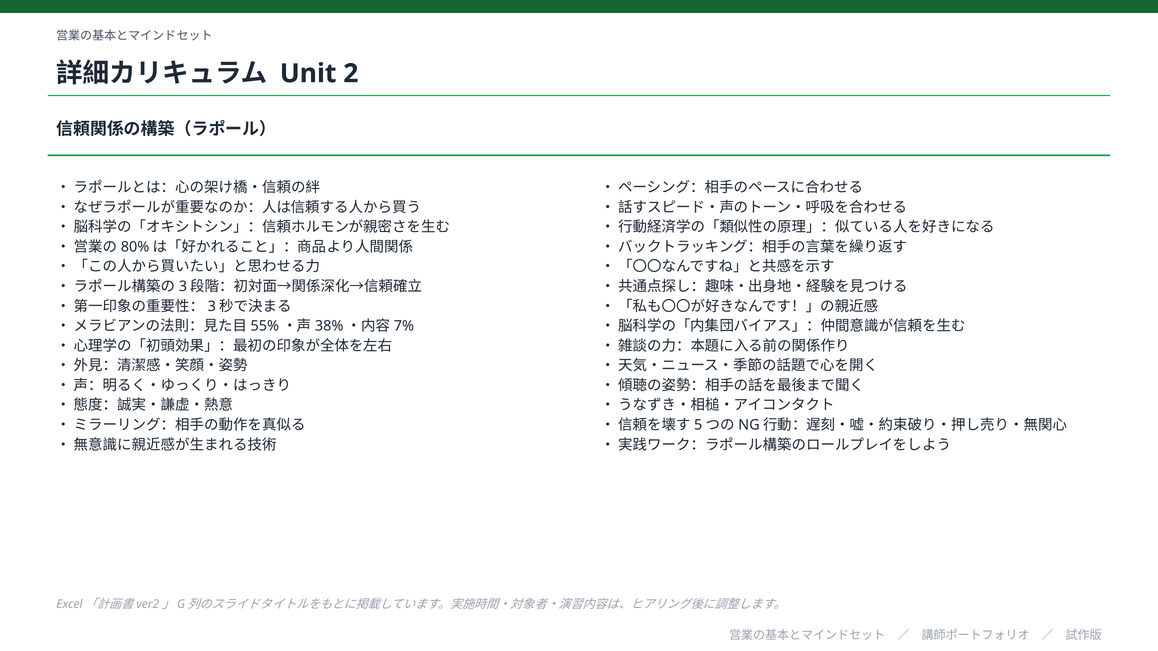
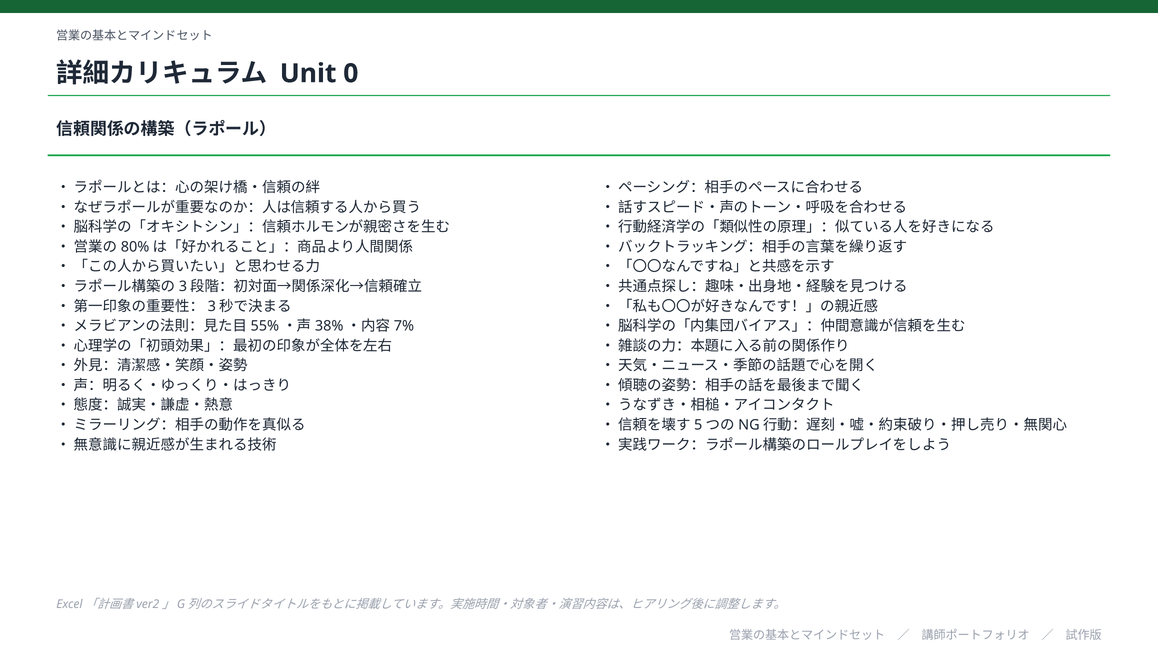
2: 2 -> 0
